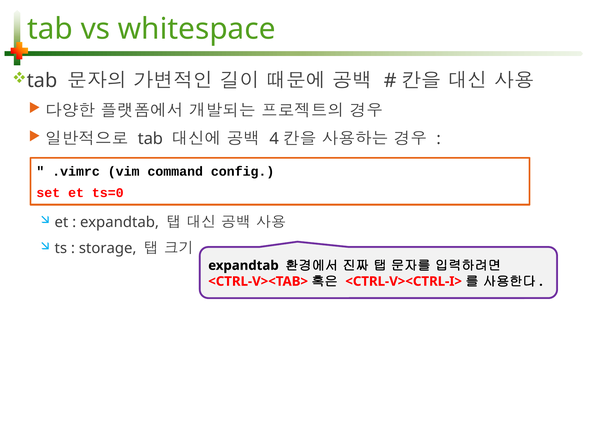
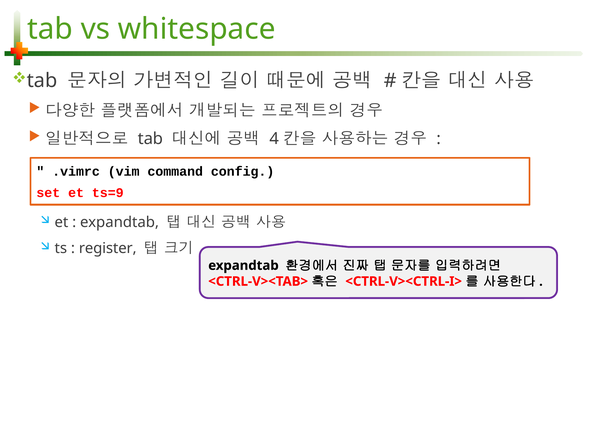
ts=0: ts=0 -> ts=9
storage: storage -> register
